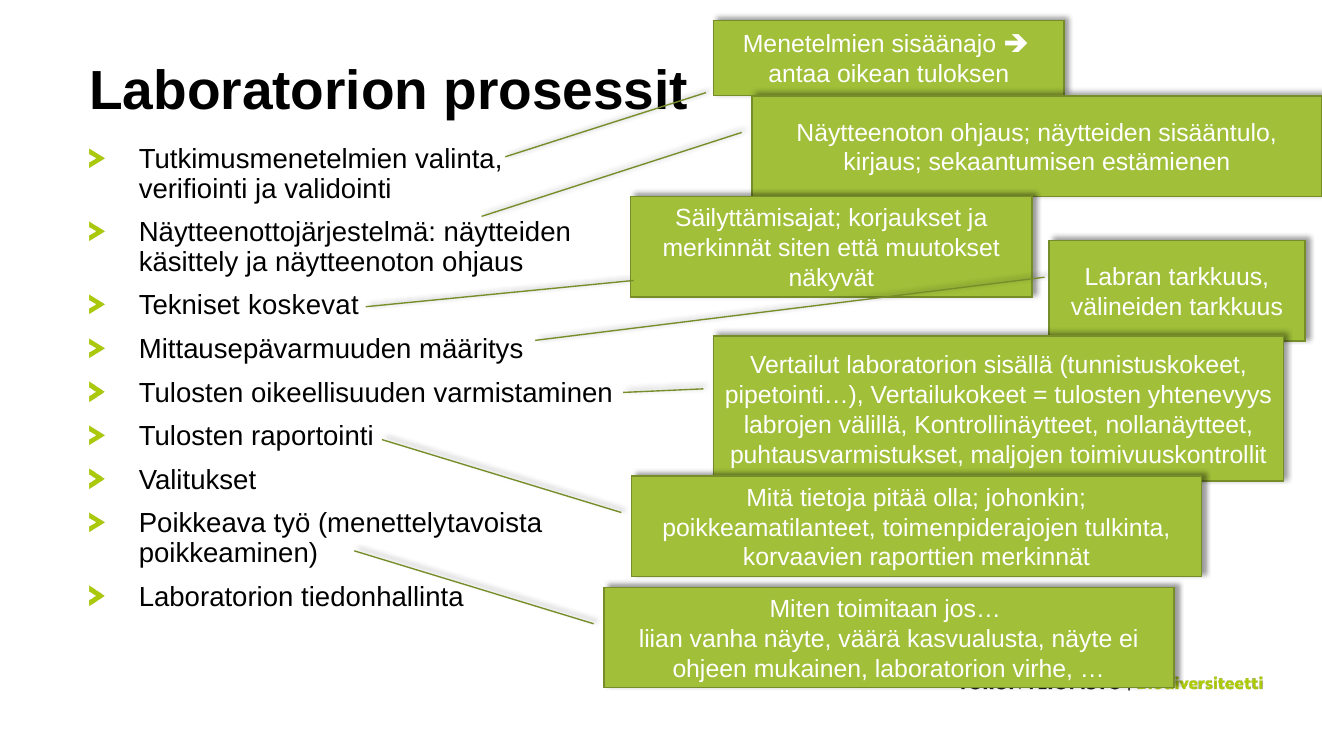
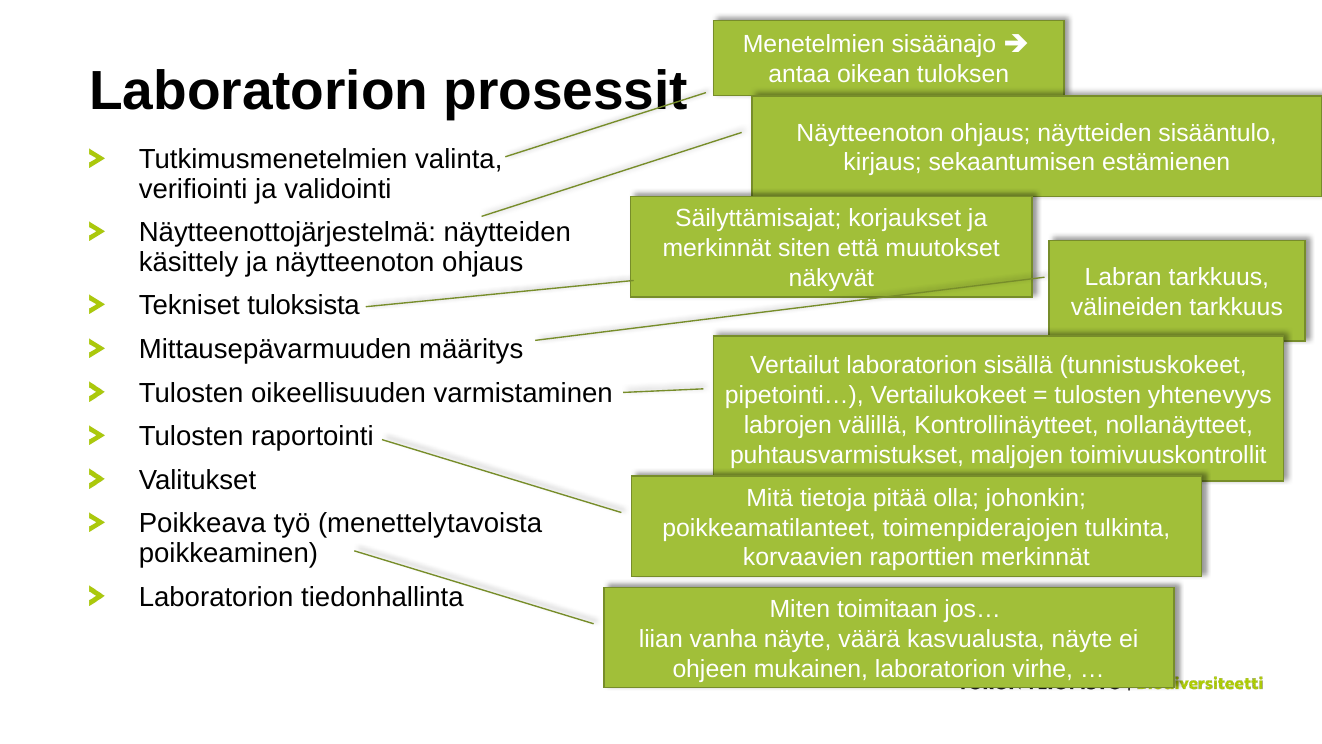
koskevat: koskevat -> tuloksista
